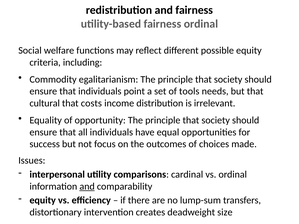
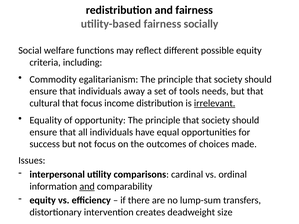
fairness ordinal: ordinal -> socially
point: point -> away
that costs: costs -> focus
irrelevant underline: none -> present
